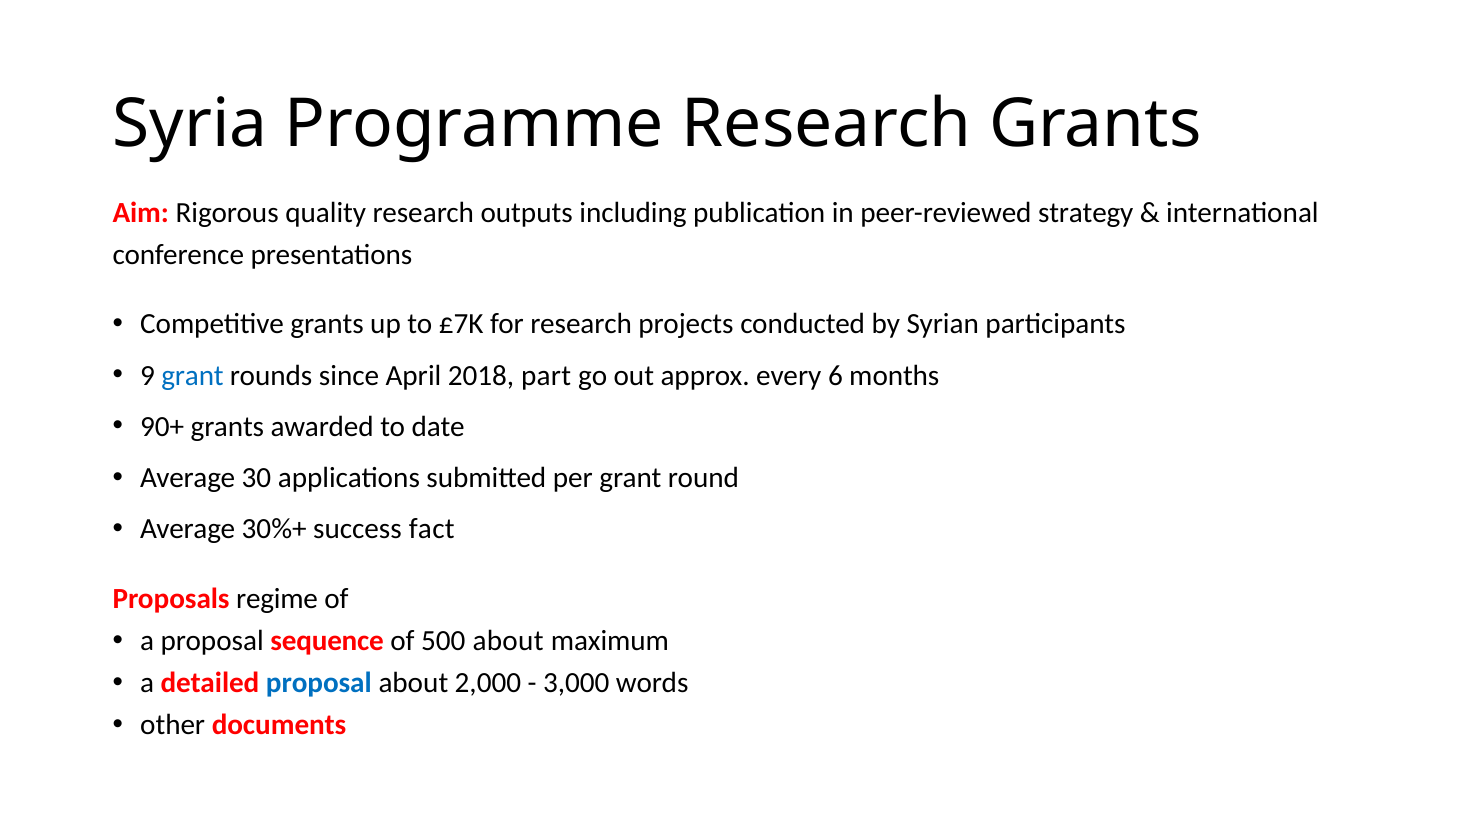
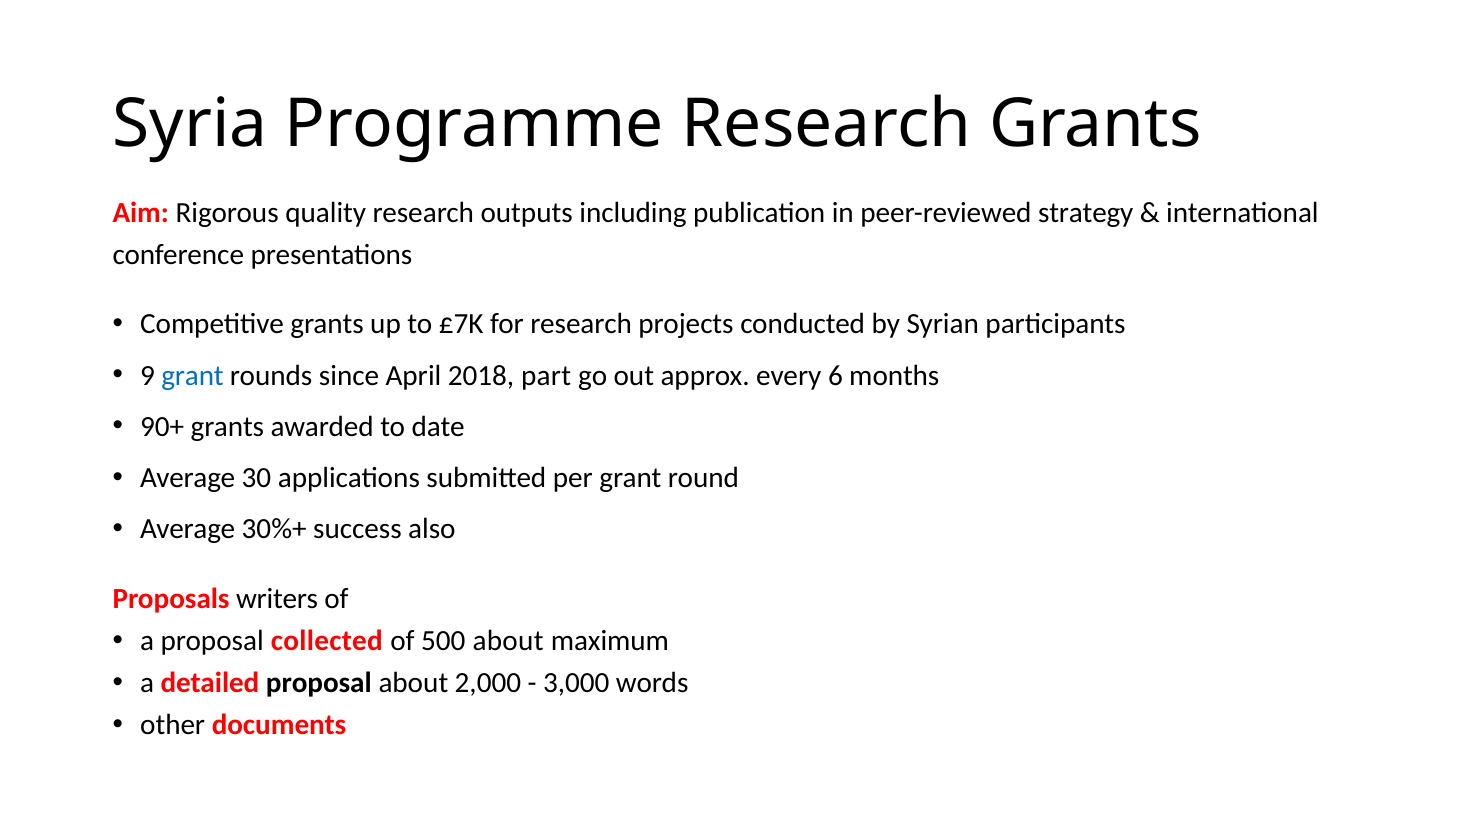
fact: fact -> also
regime: regime -> writers
sequence: sequence -> collected
proposal at (319, 683) colour: blue -> black
